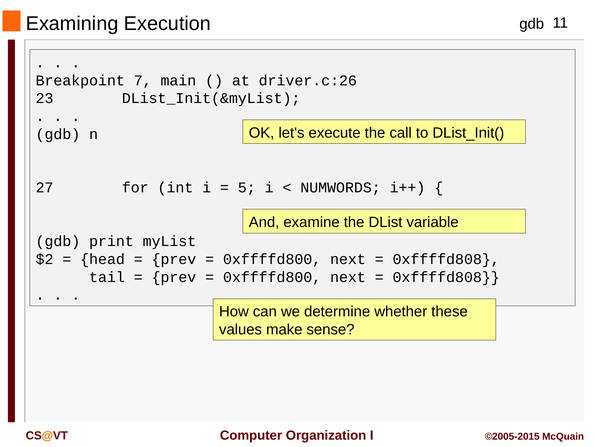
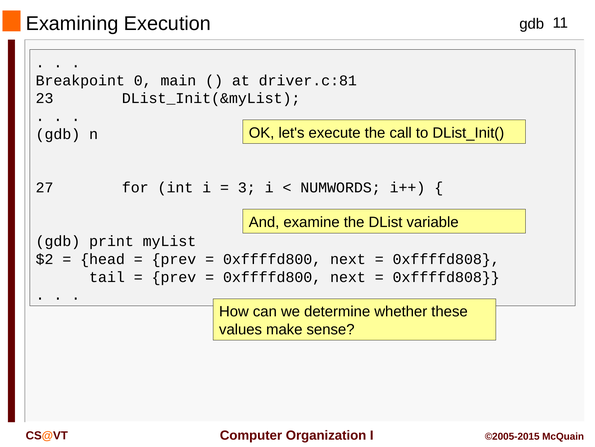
7: 7 -> 0
driver.c:26: driver.c:26 -> driver.c:81
5: 5 -> 3
